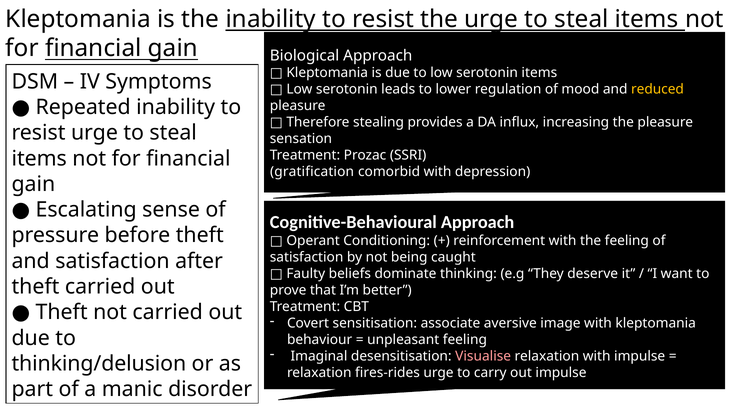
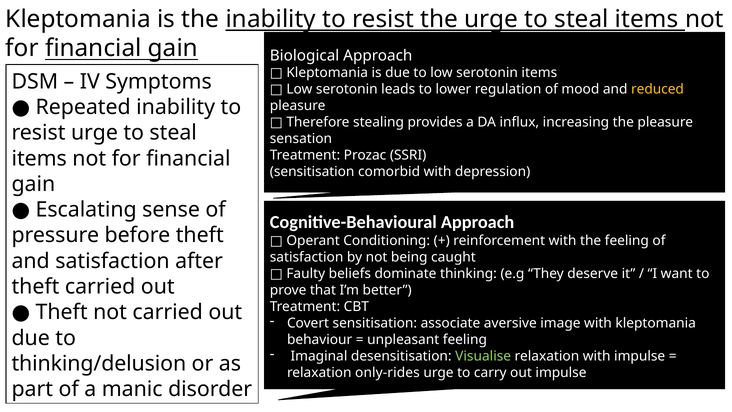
gratification at (312, 172): gratification -> sensitisation
Visualise colour: pink -> light green
fires-rides: fires-rides -> only-rides
